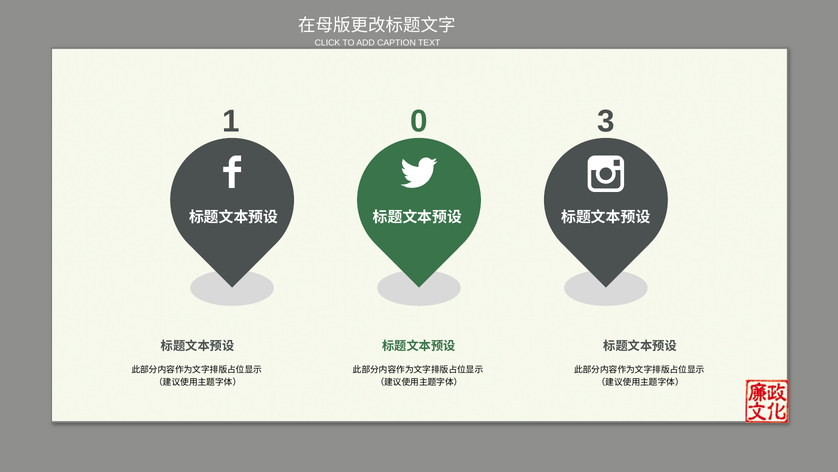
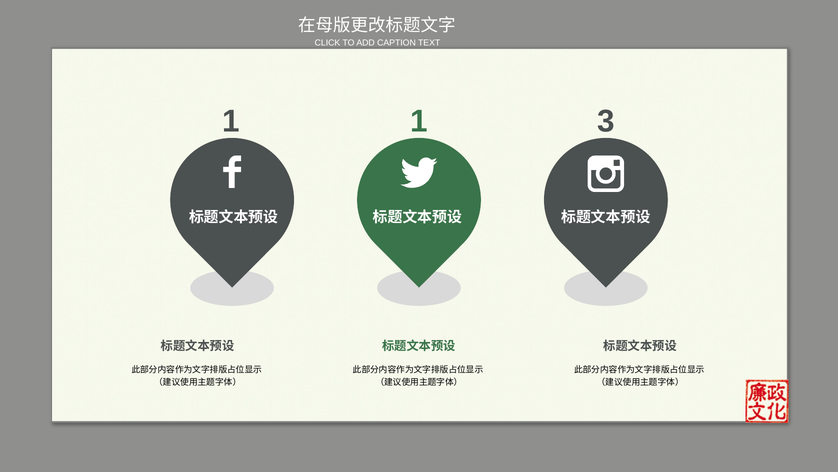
1 0: 0 -> 1
